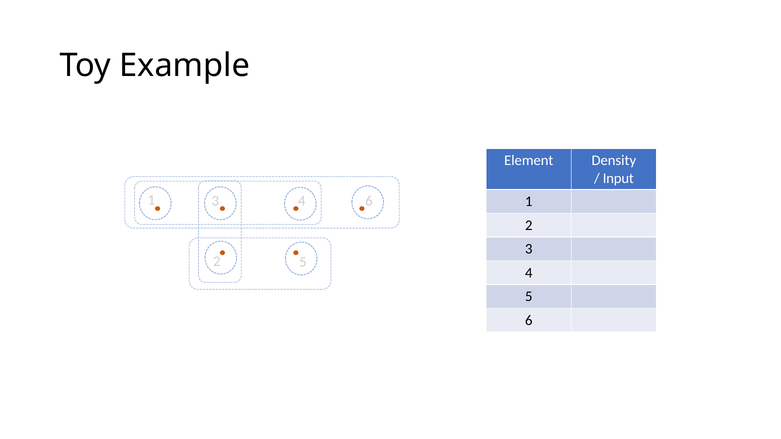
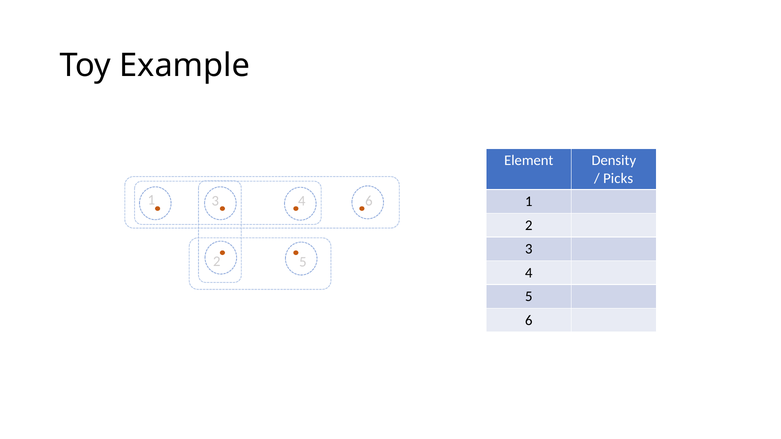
Input: Input -> Picks
